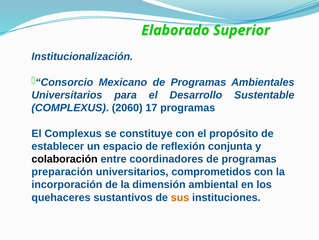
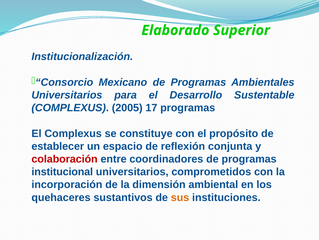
2060: 2060 -> 2005
colaboración colour: black -> red
preparación: preparación -> institucional
